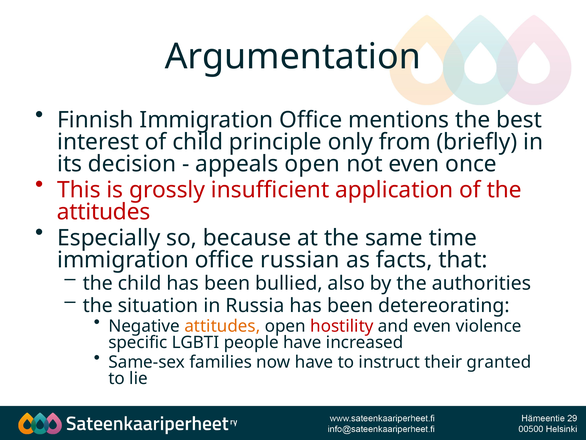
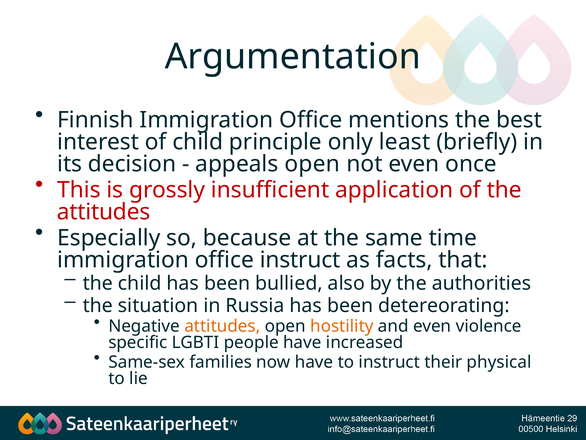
from: from -> least
office russian: russian -> instruct
hostility colour: red -> orange
granted: granted -> physical
